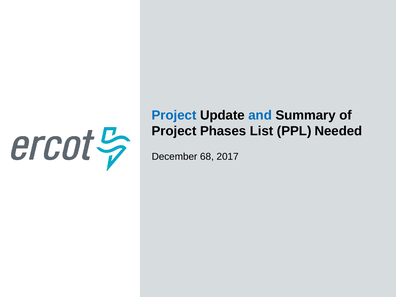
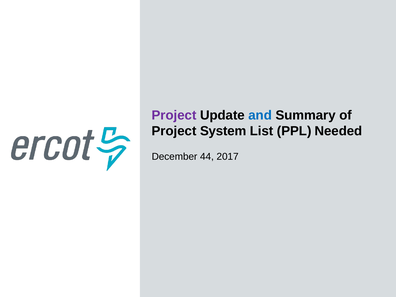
Project at (174, 115) colour: blue -> purple
Phases: Phases -> System
68: 68 -> 44
